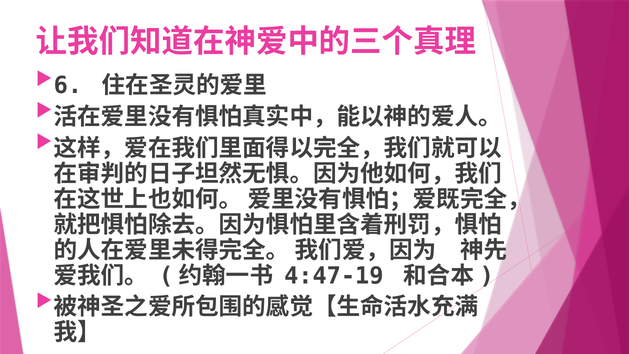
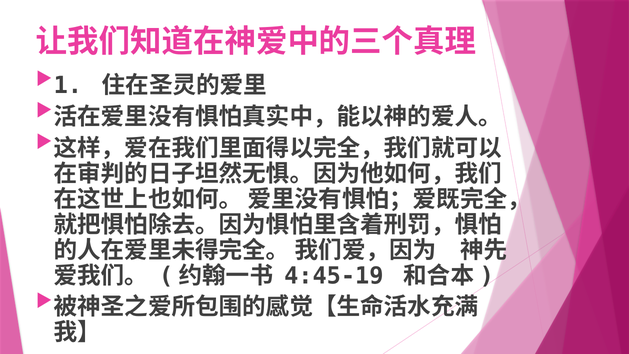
6: 6 -> 1
4:47-19: 4:47-19 -> 4:45-19
